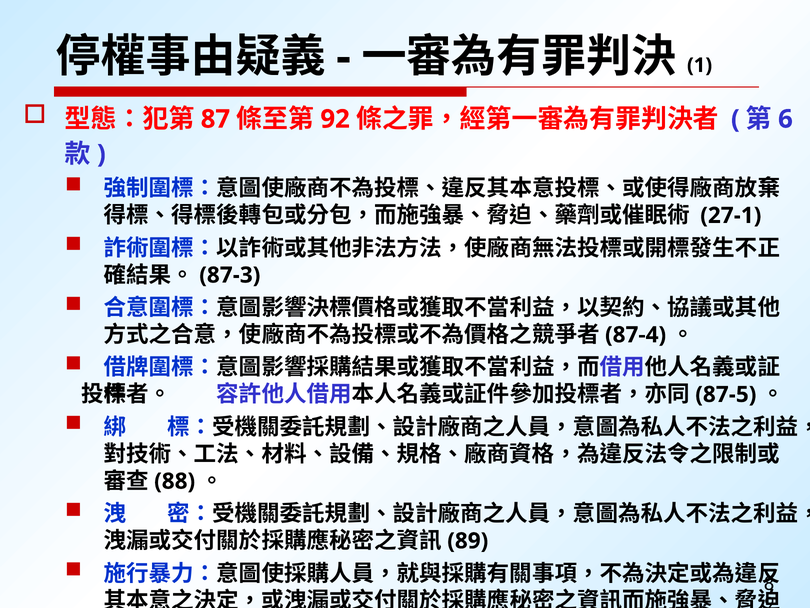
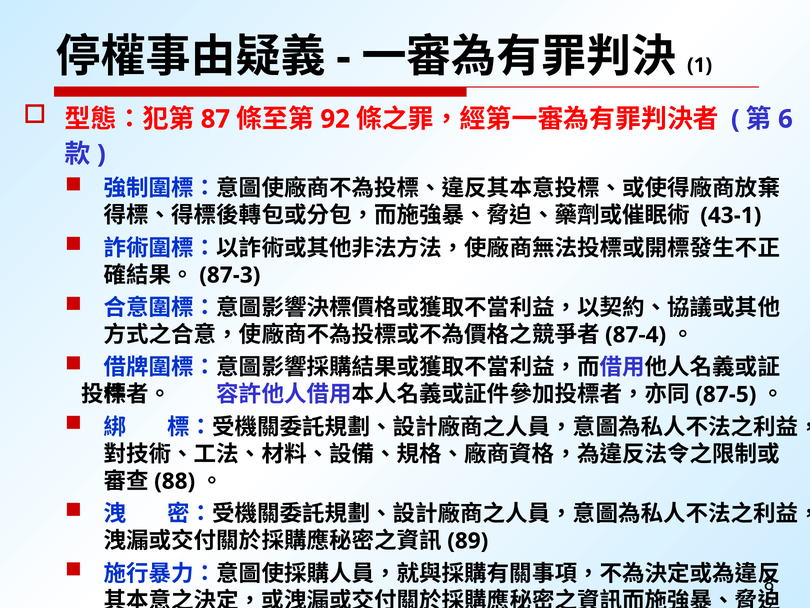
27-1: 27-1 -> 43-1
